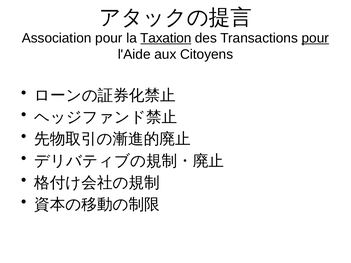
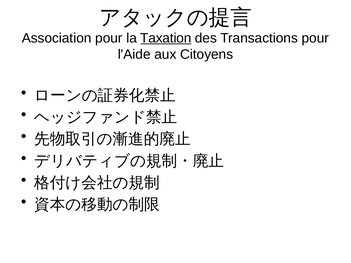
pour at (315, 38) underline: present -> none
